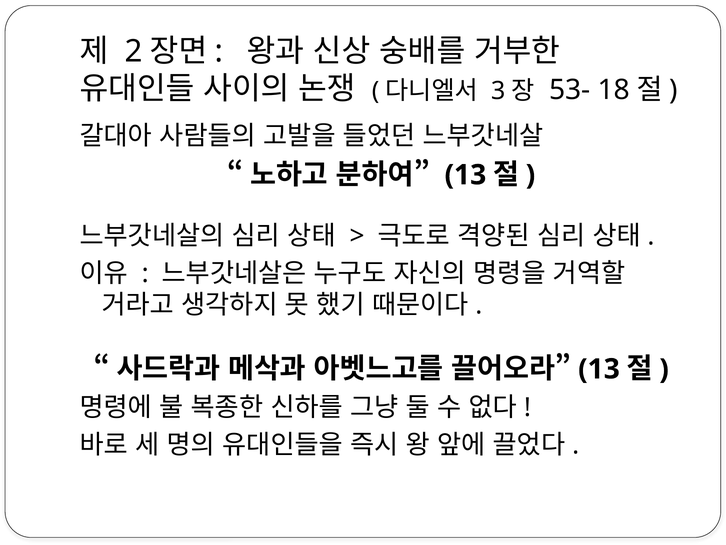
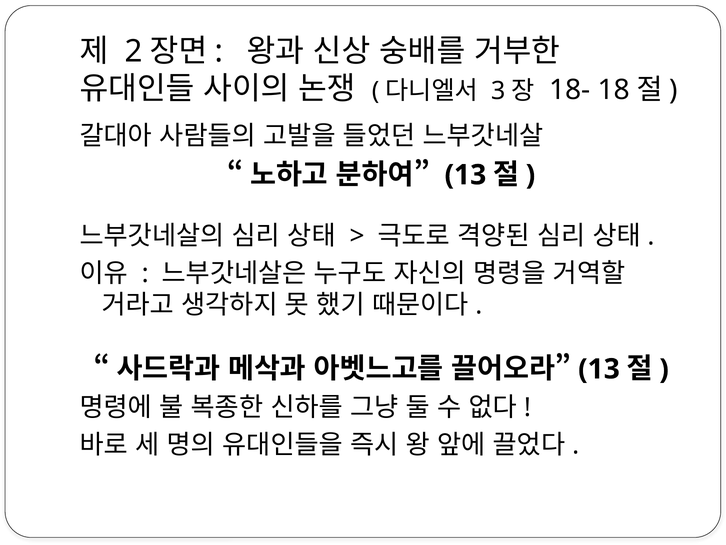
53-: 53- -> 18-
